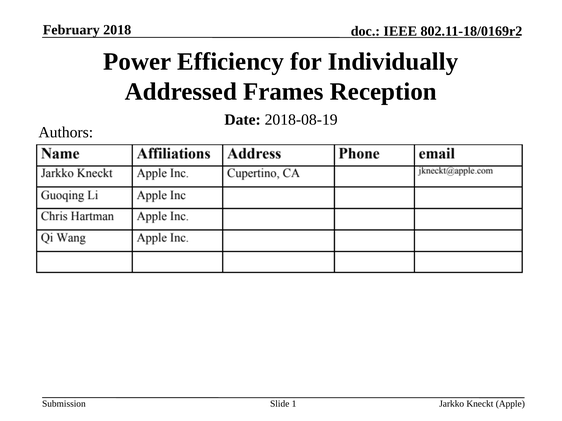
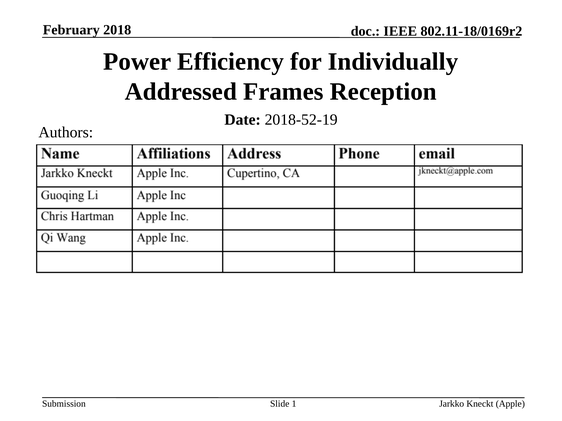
2018-08-19: 2018-08-19 -> 2018-52-19
